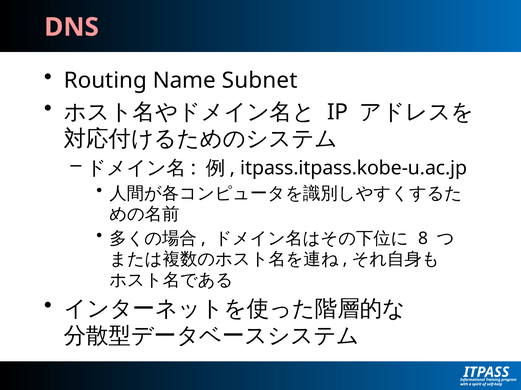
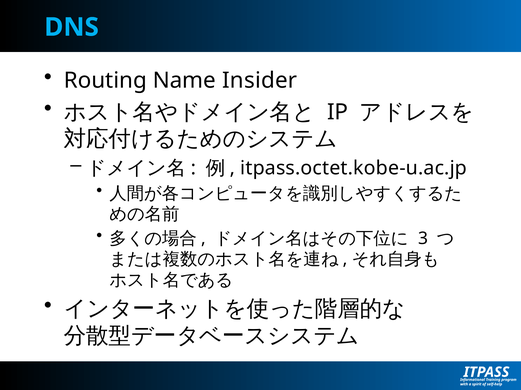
DNS colour: pink -> light blue
Subnet: Subnet -> Insider
itpass.itpass.kobe-u.ac.jp: itpass.itpass.kobe-u.ac.jp -> itpass.octet.kobe-u.ac.jp
8: 8 -> 3
